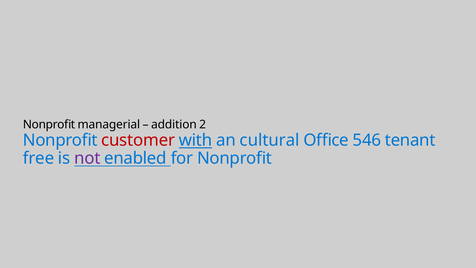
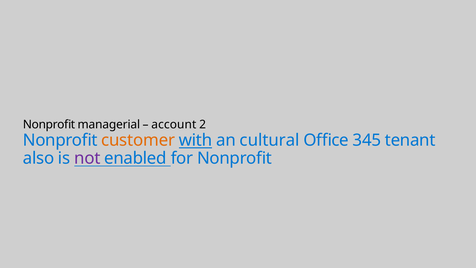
addition: addition -> account
customer colour: red -> orange
546: 546 -> 345
free: free -> also
